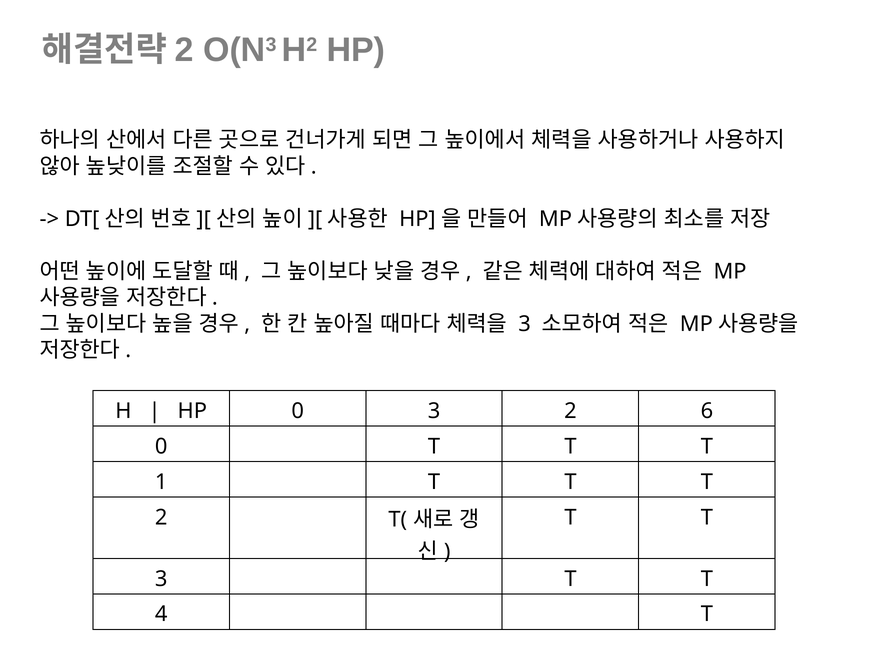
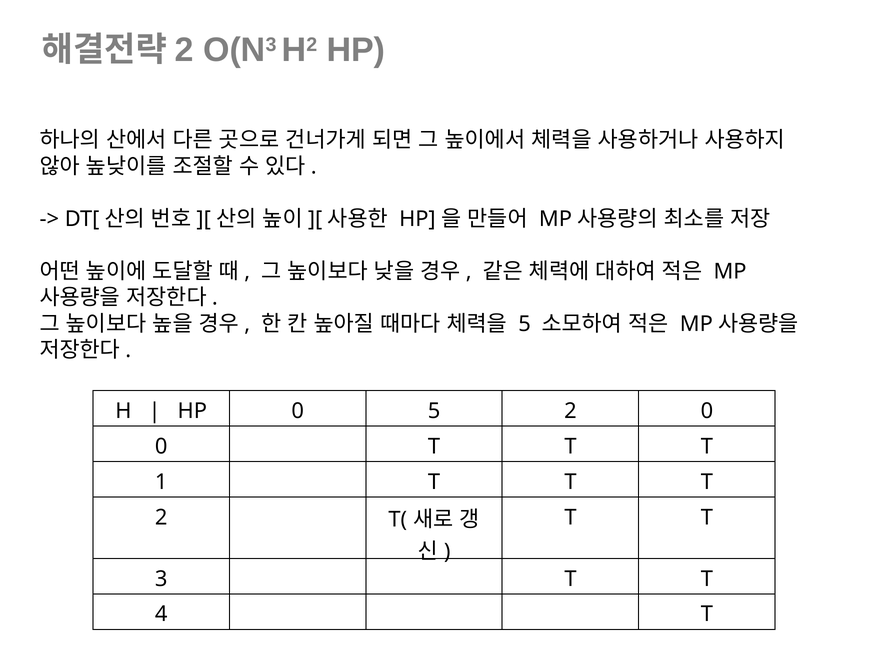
3 at (525, 324): 3 -> 5
0 3: 3 -> 5
2 6: 6 -> 0
